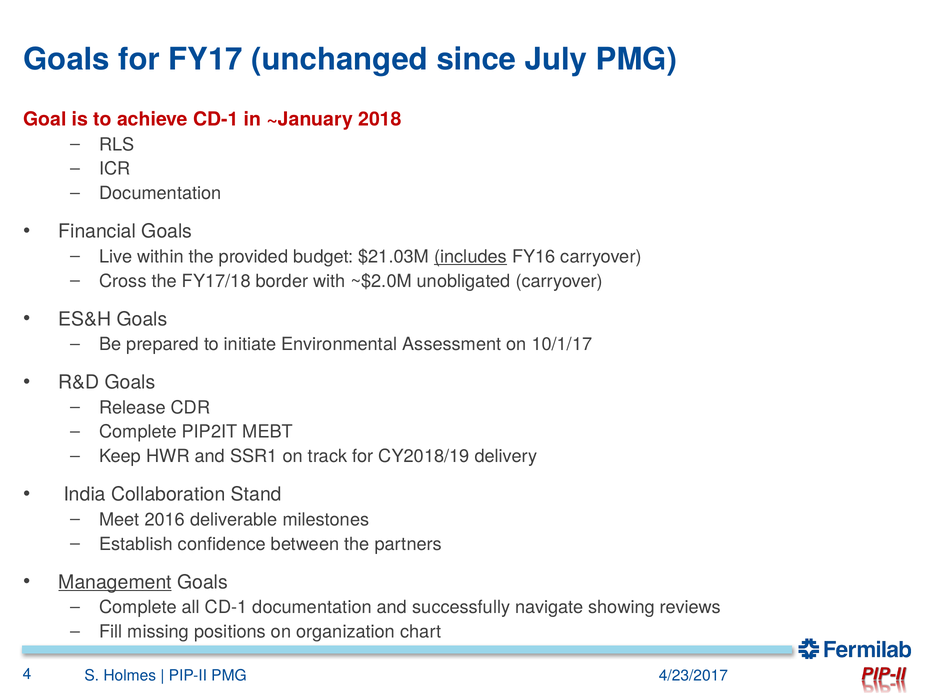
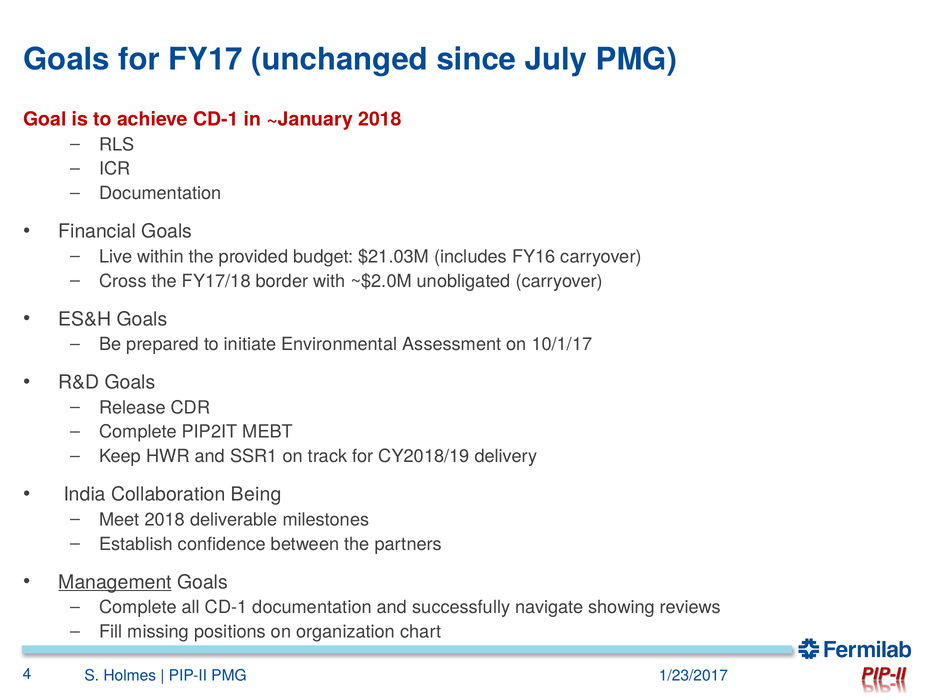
includes underline: present -> none
Stand: Stand -> Being
Meet 2016: 2016 -> 2018
4/23/2017: 4/23/2017 -> 1/23/2017
